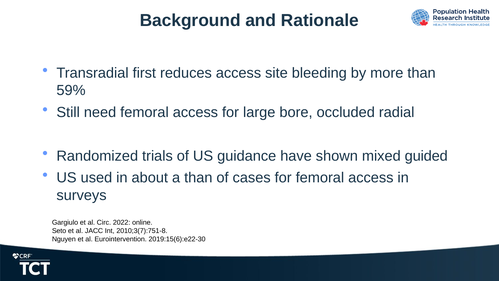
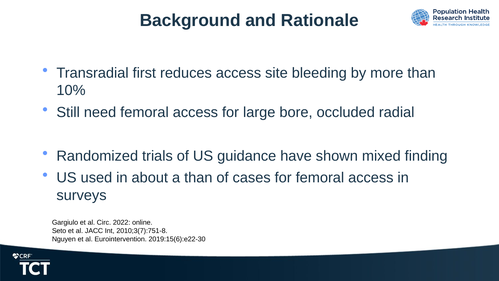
59%: 59% -> 10%
guided: guided -> finding
